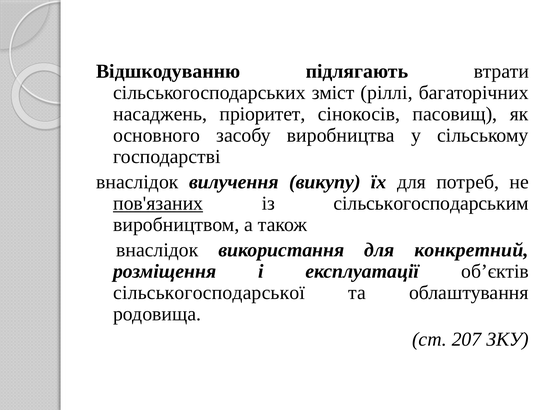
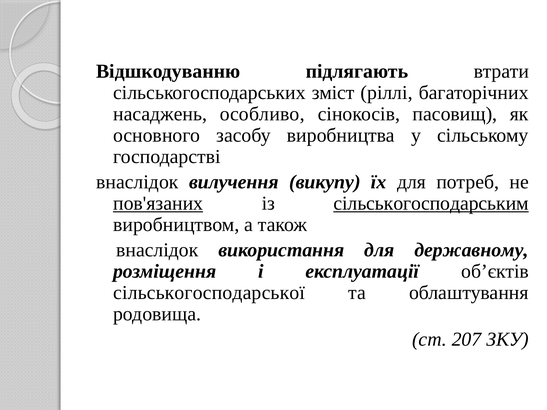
пріоритет: пріоритет -> особливо
сільськогосподарським underline: none -> present
конкретний: конкретний -> державному
